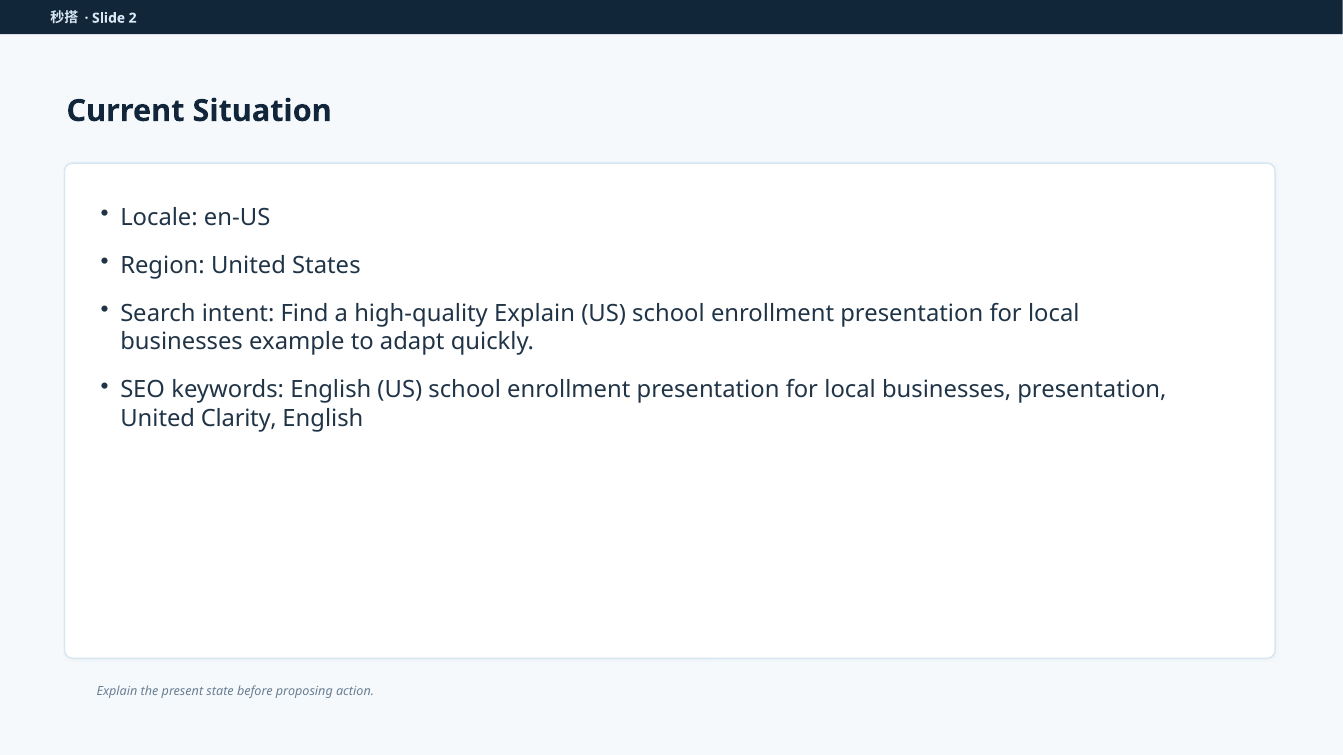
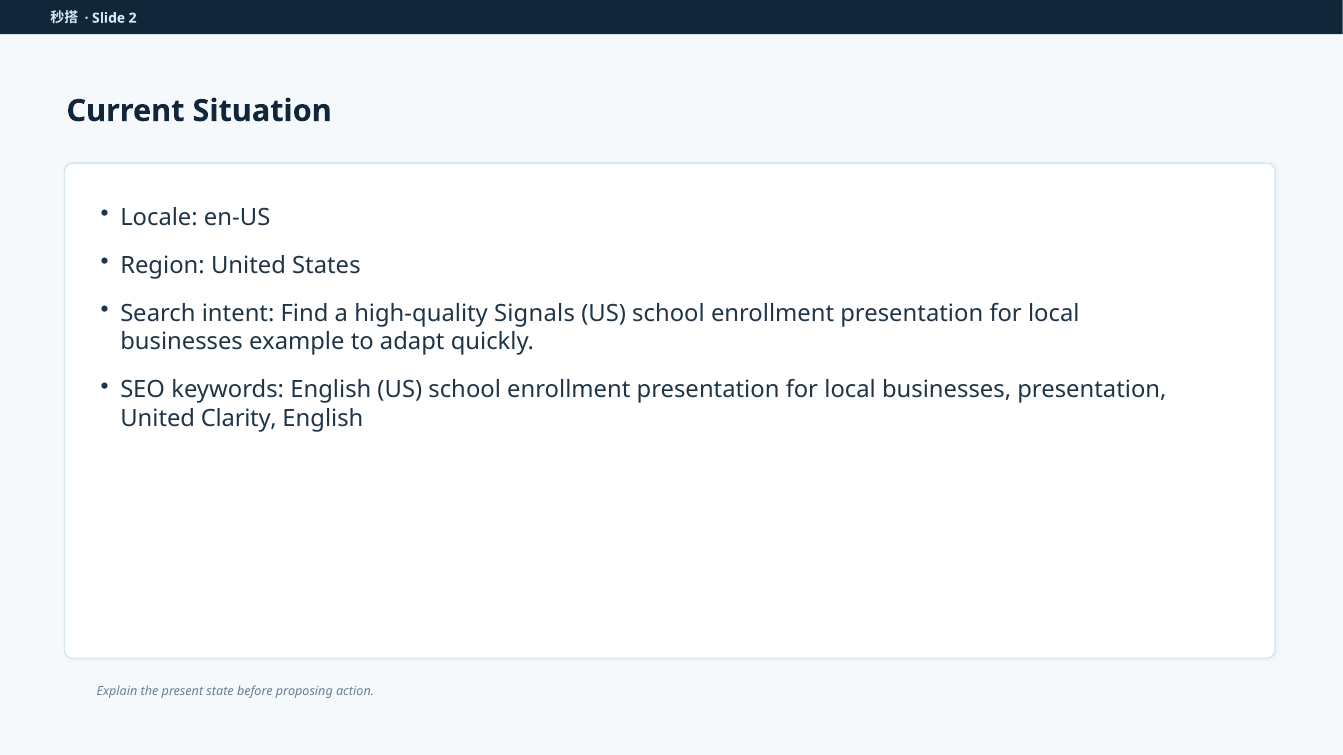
high-quality Explain: Explain -> Signals
